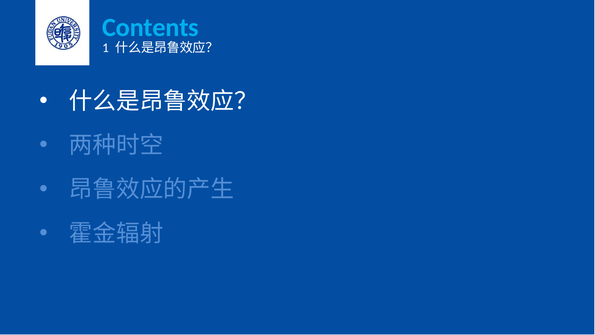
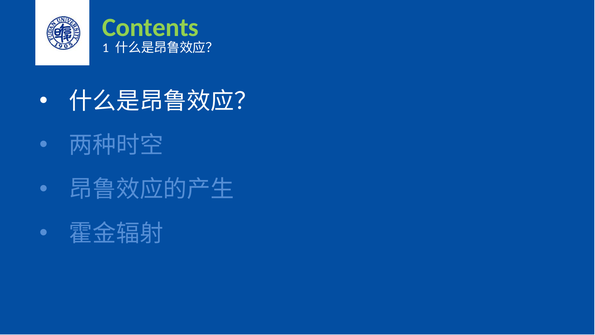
Contents colour: light blue -> light green
